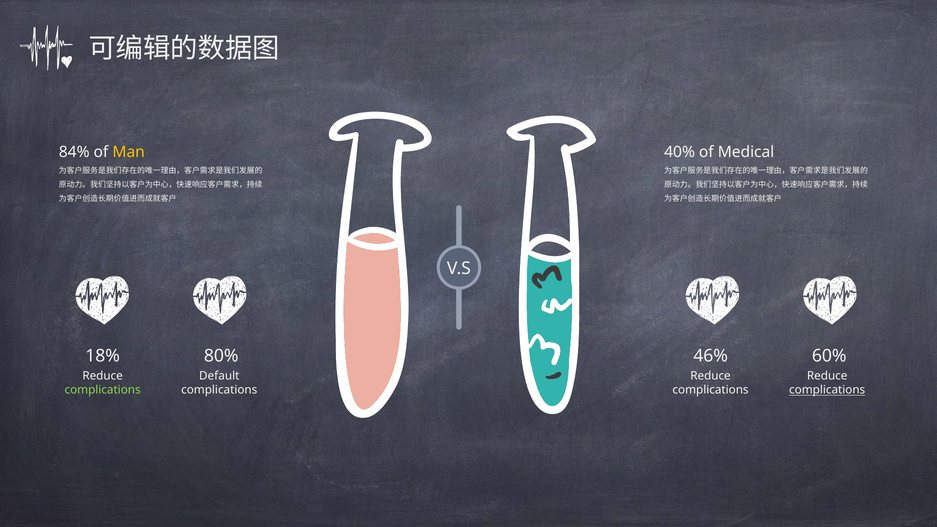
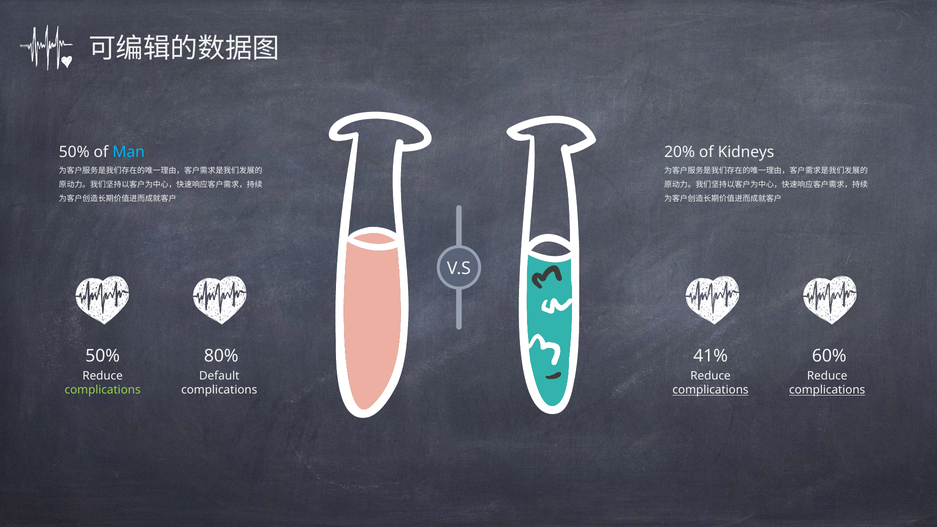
84% at (74, 152): 84% -> 50%
Man colour: yellow -> light blue
40%: 40% -> 20%
Medical: Medical -> Kidneys
18% at (103, 356): 18% -> 50%
46%: 46% -> 41%
complications at (711, 390) underline: none -> present
